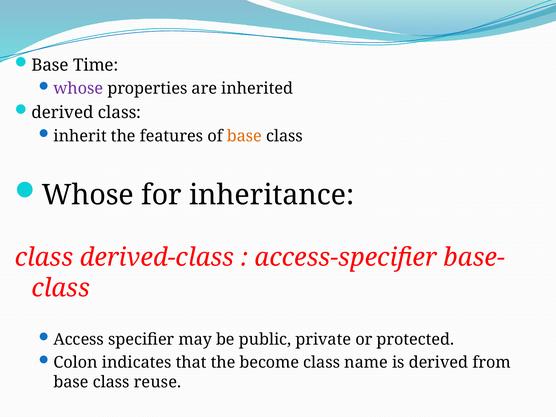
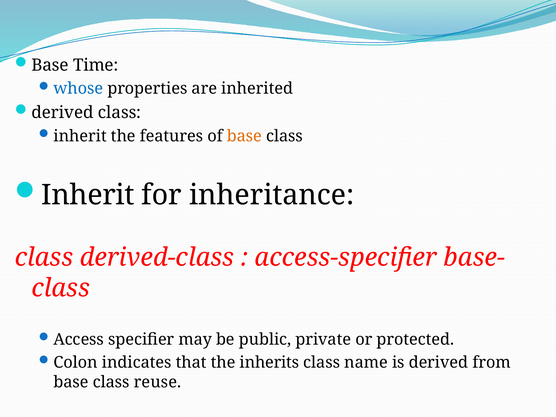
whose at (78, 89) colour: purple -> blue
Whose at (88, 195): Whose -> Inherit
become: become -> inherits
